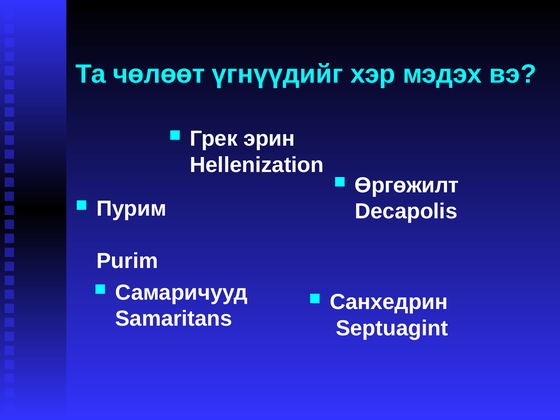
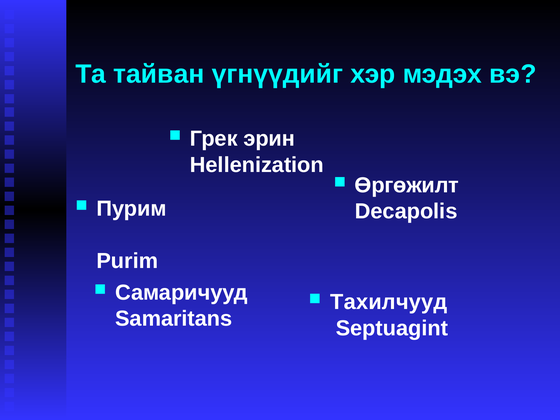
чөлөөт: чөлөөт -> тайван
Санхедрин: Санхедрин -> Тахилчууд
